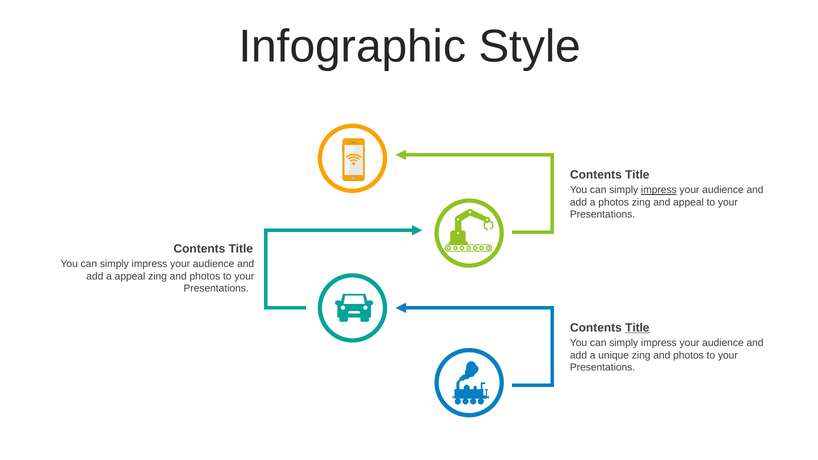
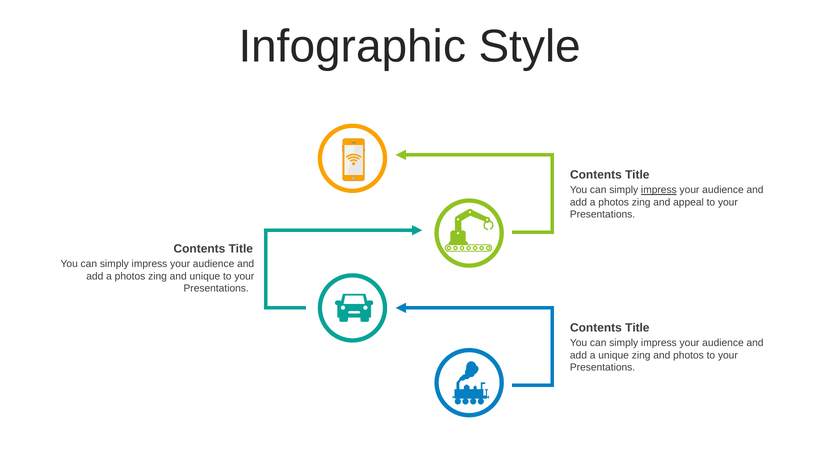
appeal at (130, 276): appeal -> photos
photos at (205, 276): photos -> unique
Title at (637, 328) underline: present -> none
